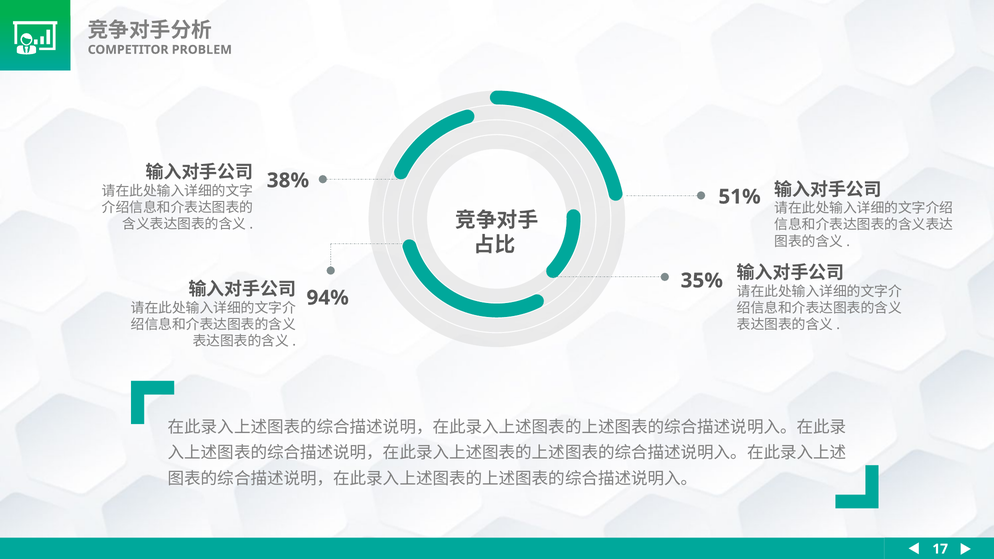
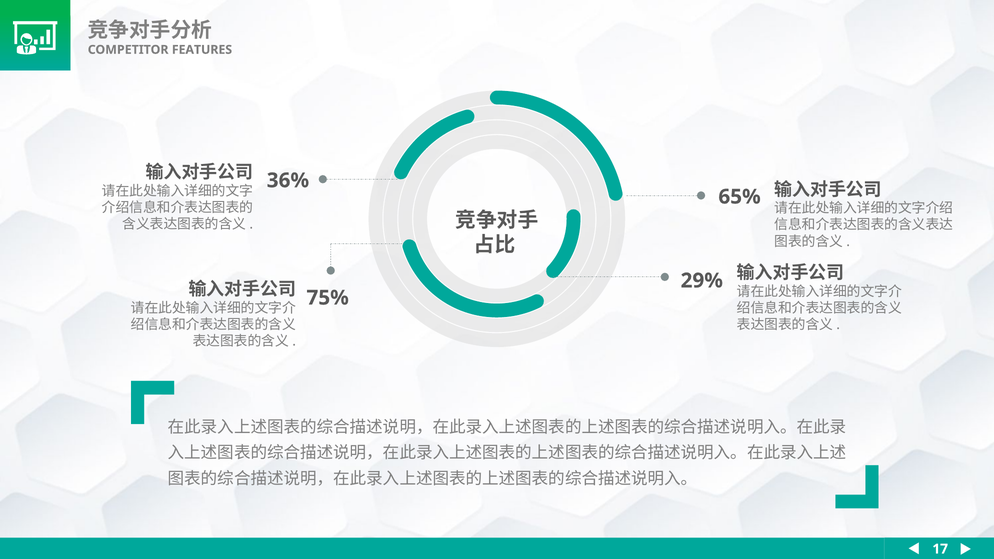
PROBLEM: PROBLEM -> FEATURES
38%: 38% -> 36%
51%: 51% -> 65%
35%: 35% -> 29%
94%: 94% -> 75%
